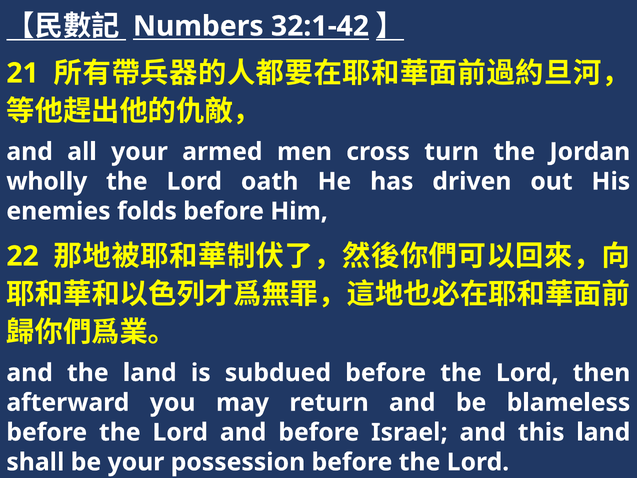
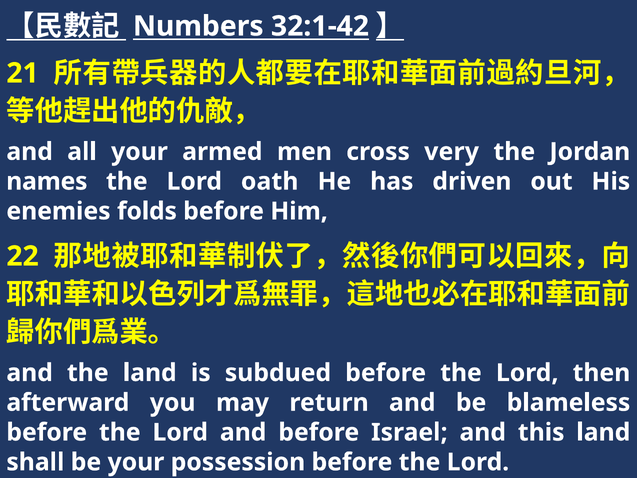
turn: turn -> very
wholly: wholly -> names
